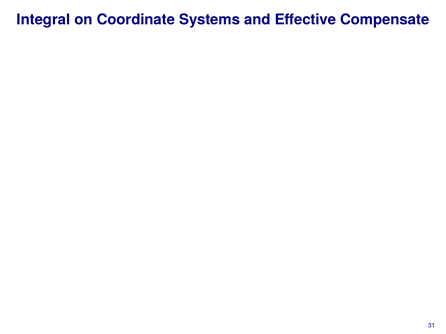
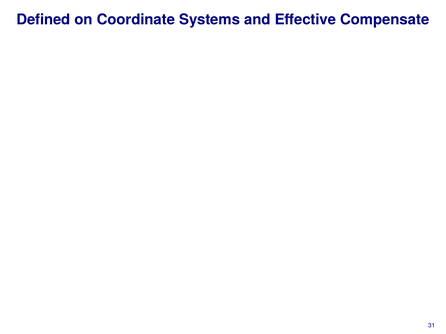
Integral: Integral -> Defined
